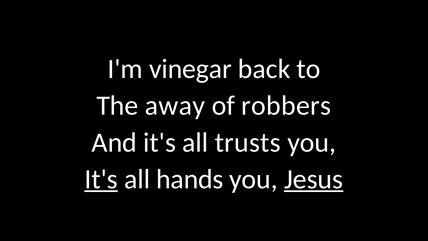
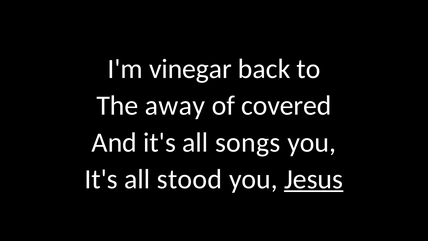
robbers: robbers -> covered
trusts: trusts -> songs
It's at (101, 179) underline: present -> none
hands: hands -> stood
